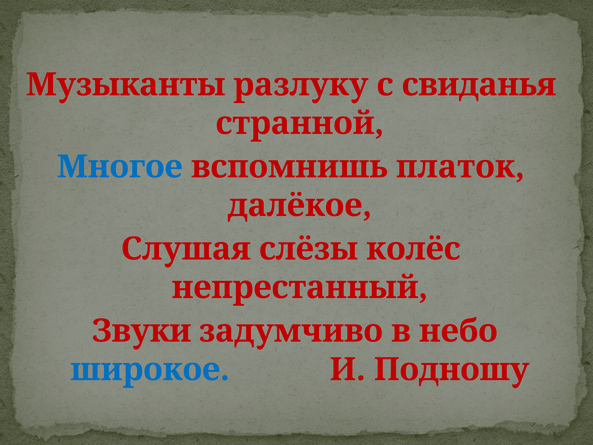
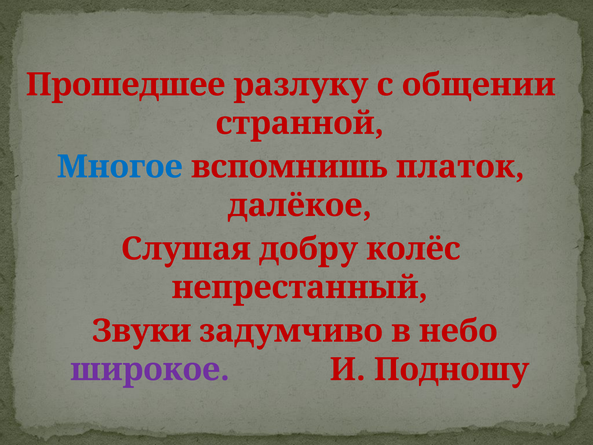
Музыканты: Музыканты -> Прошедшее
свиданья: свиданья -> общении
слёзы: слёзы -> добру
широкое colour: blue -> purple
